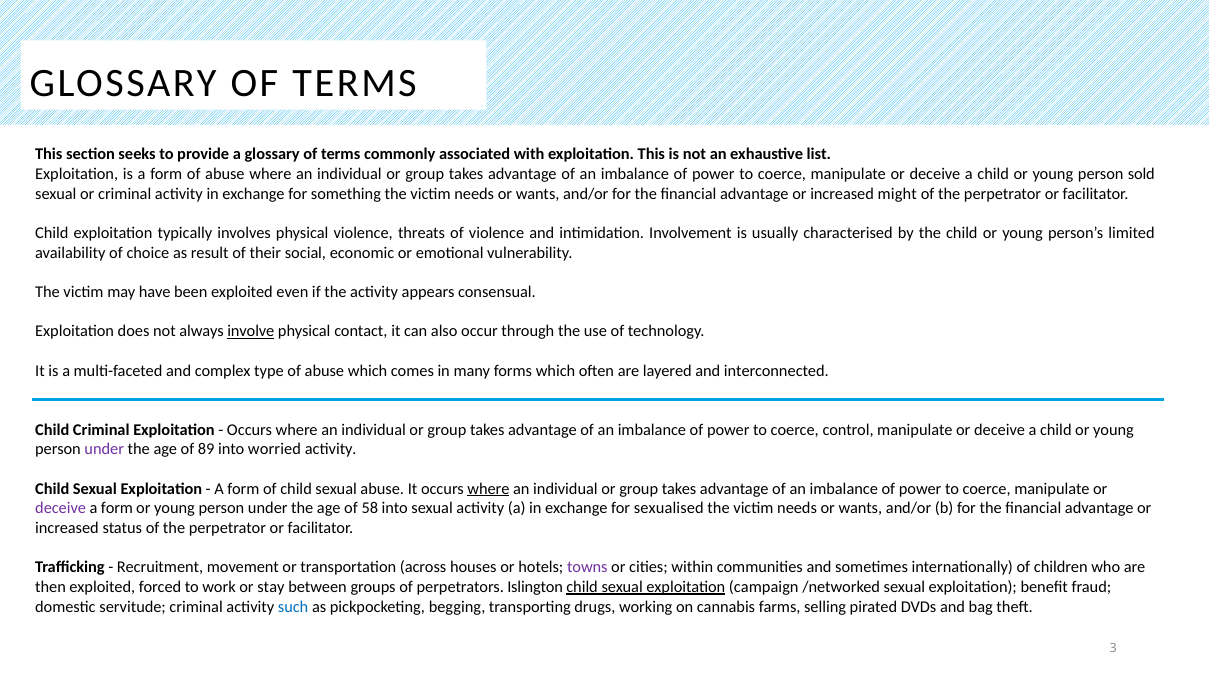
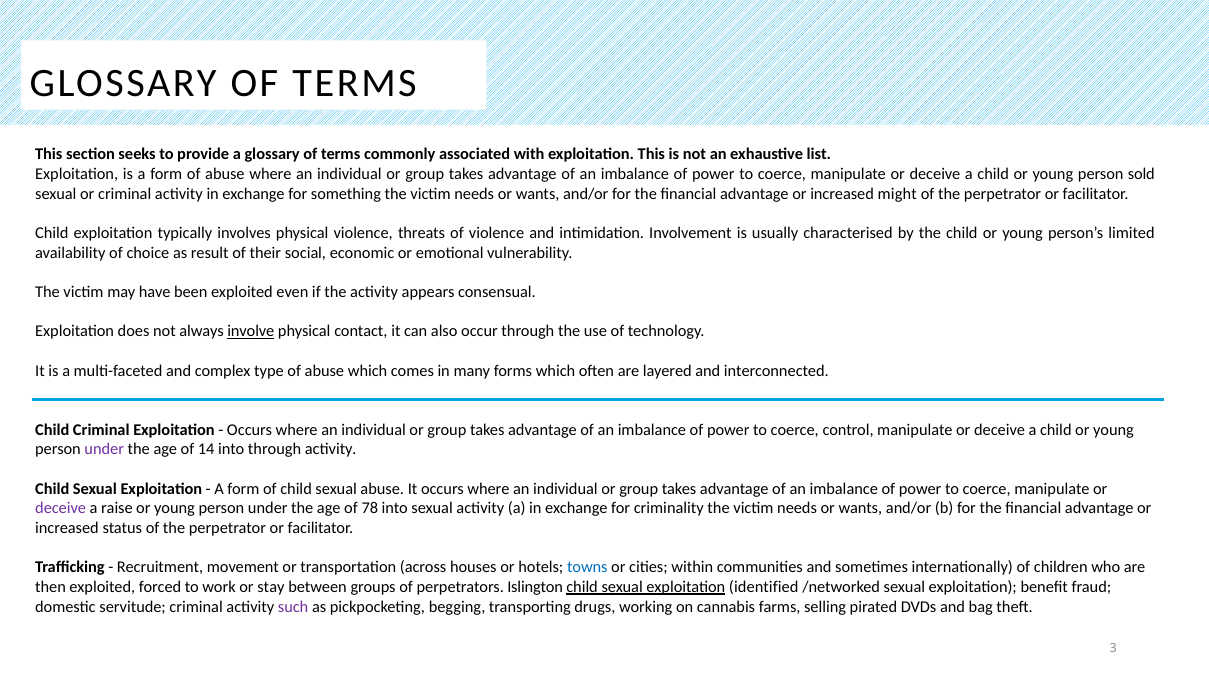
89: 89 -> 14
into worried: worried -> through
where at (488, 489) underline: present -> none
form at (117, 509): form -> raise
58: 58 -> 78
sexualised: sexualised -> criminality
towns colour: purple -> blue
campaign: campaign -> identified
such colour: blue -> purple
